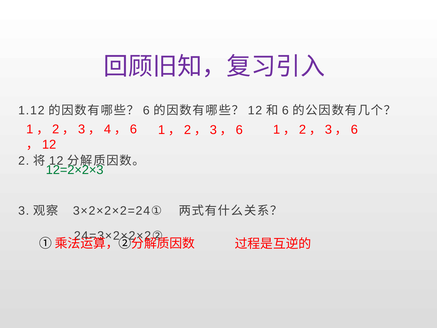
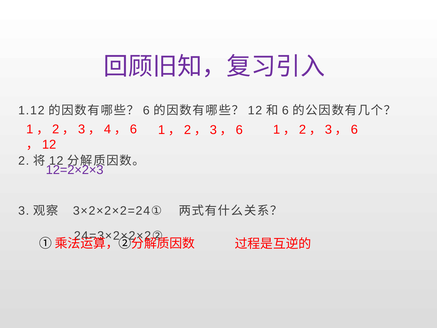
12=2×2×3 colour: green -> purple
